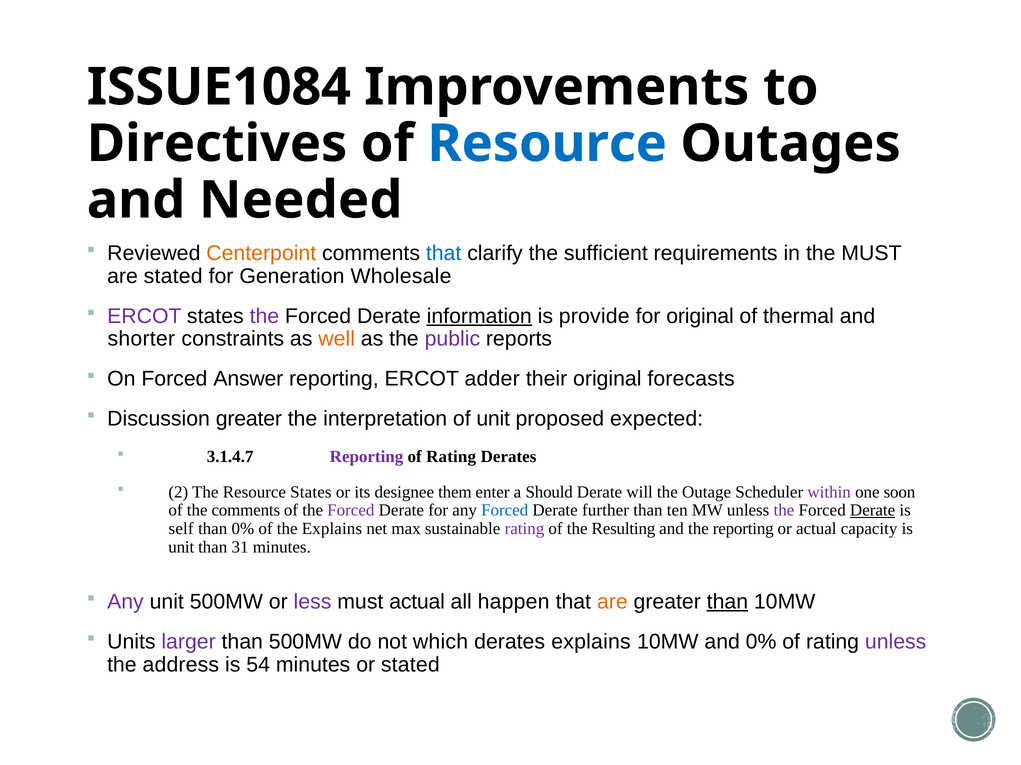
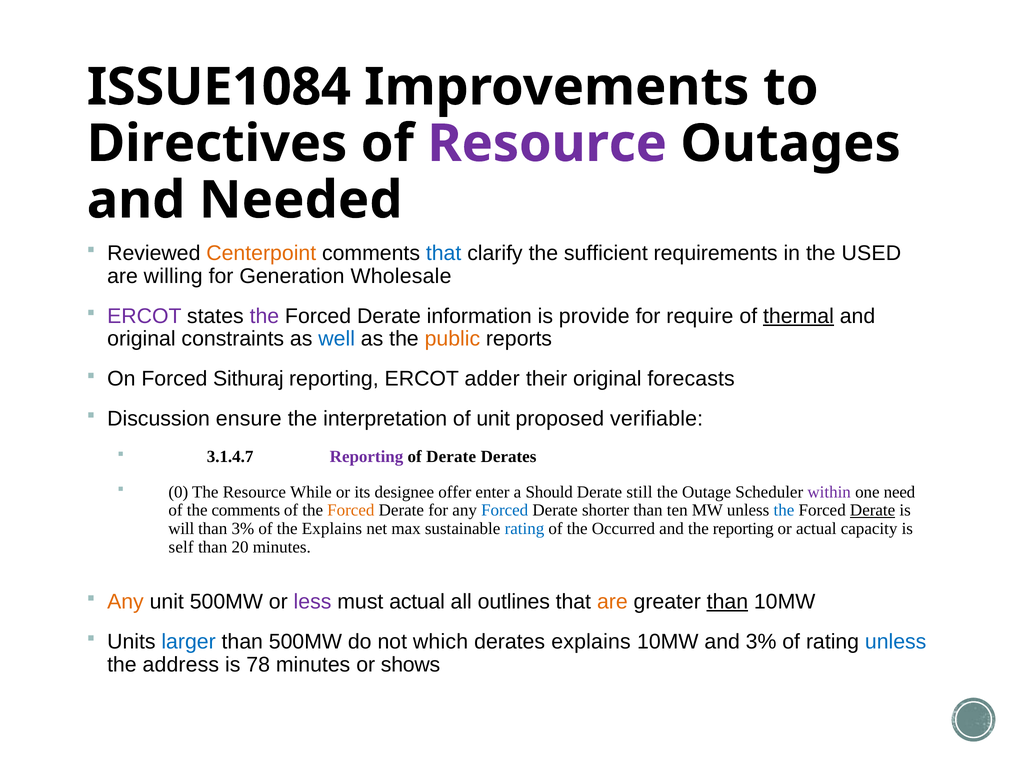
Resource at (547, 144) colour: blue -> purple
the MUST: MUST -> USED
are stated: stated -> willing
information underline: present -> none
for original: original -> require
thermal underline: none -> present
shorter at (141, 339): shorter -> original
well colour: orange -> blue
public colour: purple -> orange
Answer: Answer -> Sithuraj
Discussion greater: greater -> ensure
expected: expected -> verifiable
Rating at (451, 457): Rating -> Derate
2: 2 -> 0
Resource States: States -> While
them: them -> offer
will: will -> still
soon: soon -> need
Forced at (351, 511) colour: purple -> orange
further: further -> shorter
the at (784, 511) colour: purple -> blue
self: self -> will
than 0%: 0% -> 3%
rating at (524, 529) colour: purple -> blue
Resulting: Resulting -> Occurred
unit at (181, 548): unit -> self
31: 31 -> 20
Any at (125, 602) colour: purple -> orange
happen: happen -> outlines
larger colour: purple -> blue
and 0%: 0% -> 3%
unless at (896, 642) colour: purple -> blue
54: 54 -> 78
or stated: stated -> shows
